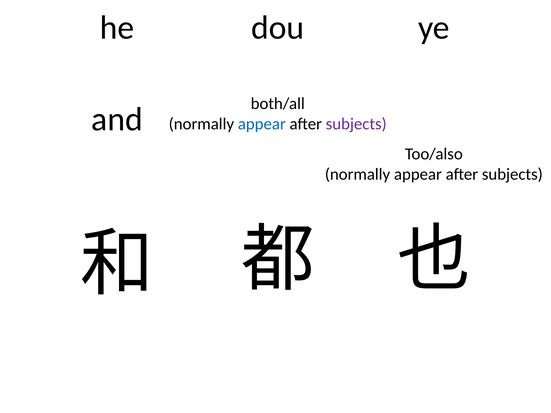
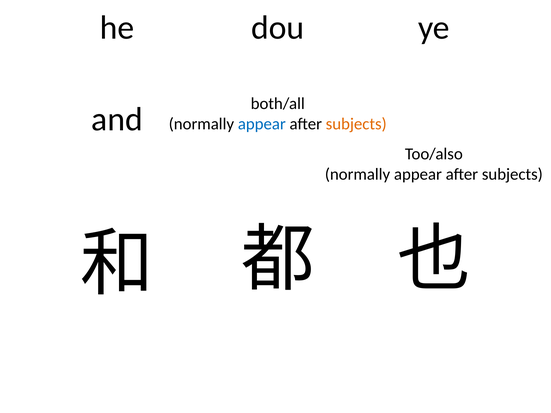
subjects at (356, 124) colour: purple -> orange
